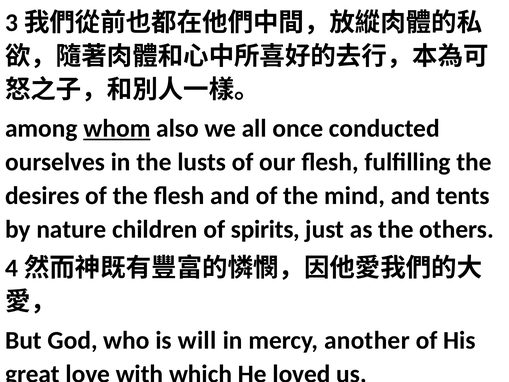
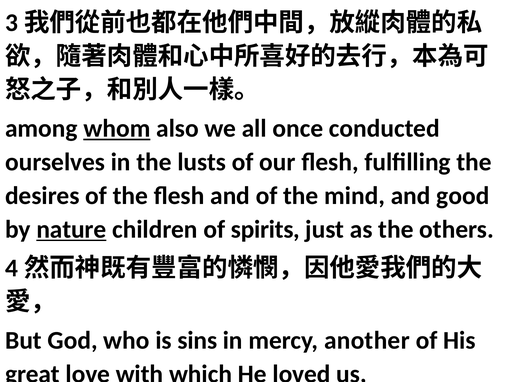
tents: tents -> good
nature underline: none -> present
will: will -> sins
